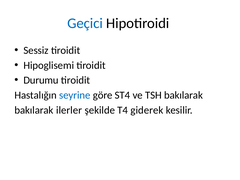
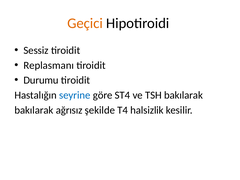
Geçici colour: blue -> orange
Hipoglisemi: Hipoglisemi -> Replasmanı
ilerler: ilerler -> ağrısız
giderek: giderek -> halsizlik
